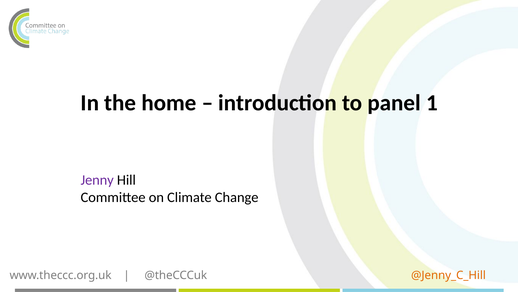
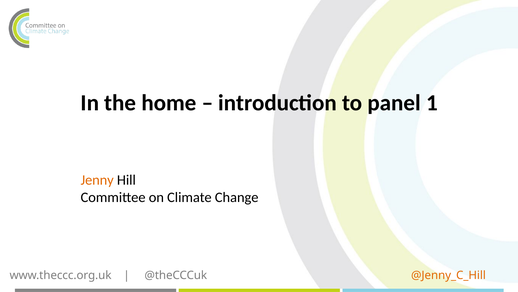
Jenny colour: purple -> orange
